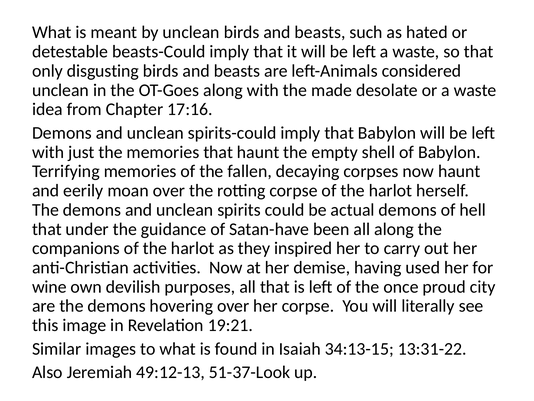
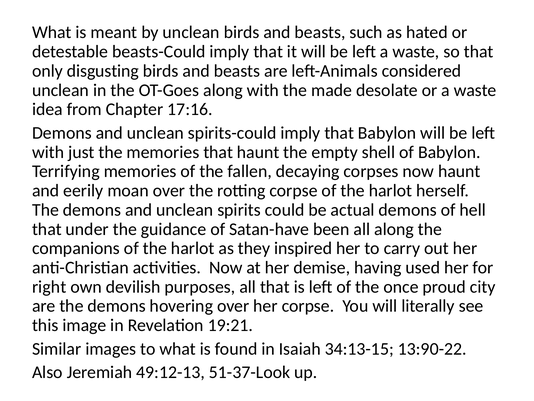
wine: wine -> right
13:31-22: 13:31-22 -> 13:90-22
